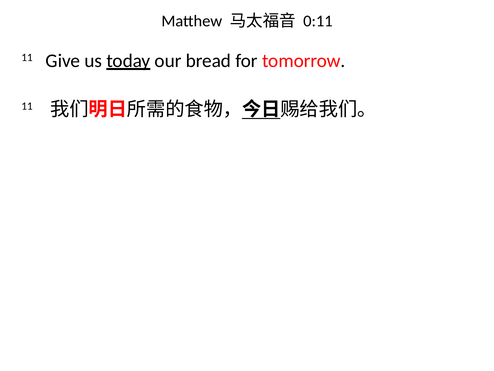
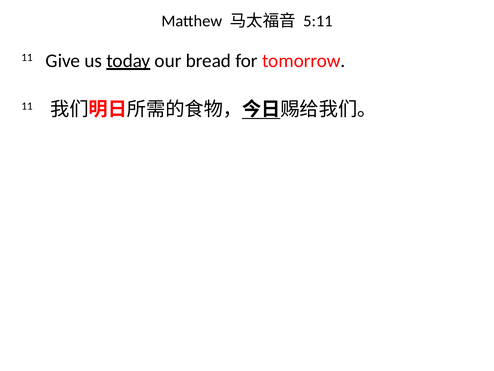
0:11: 0:11 -> 5:11
